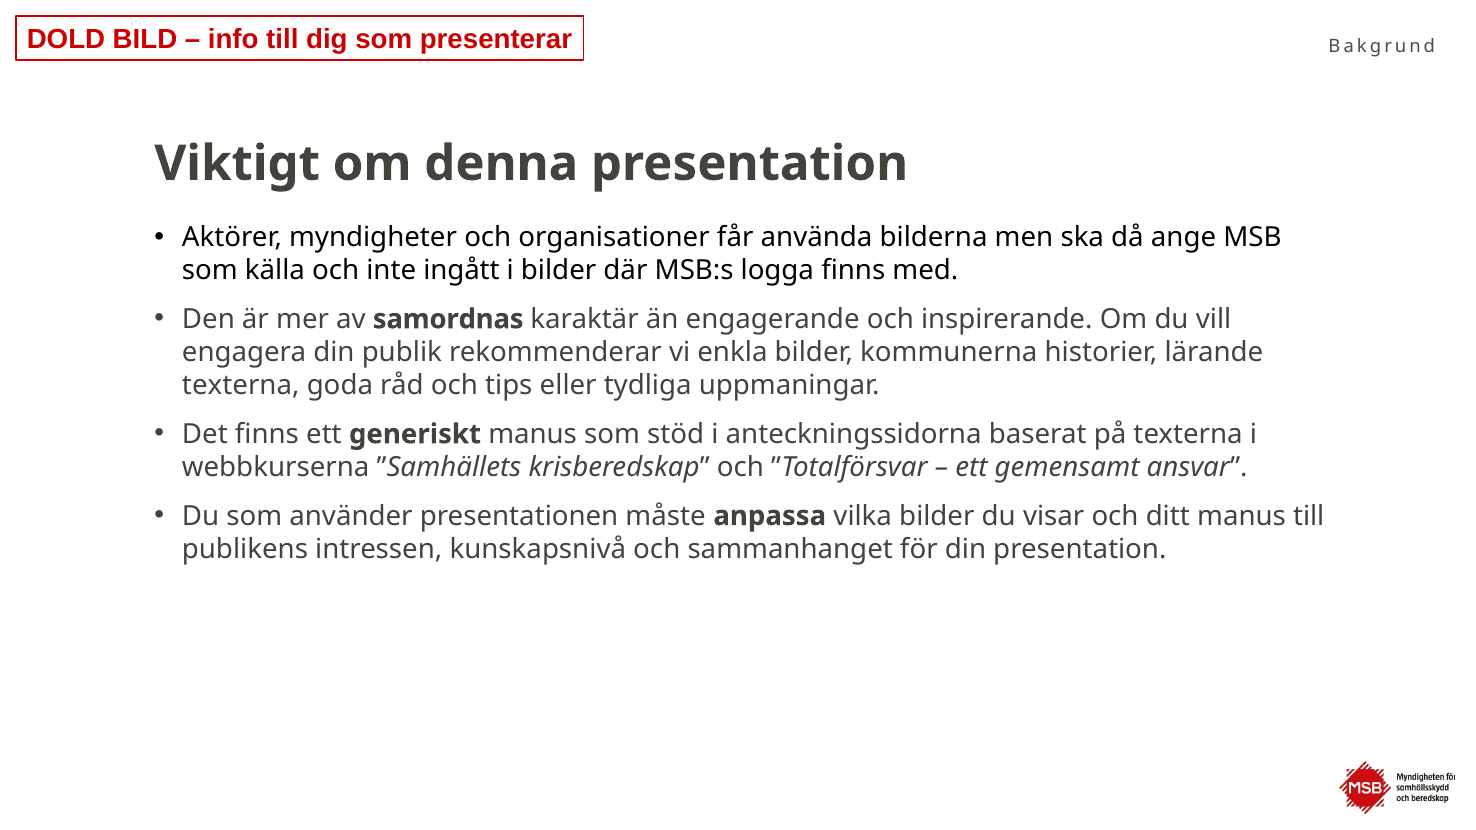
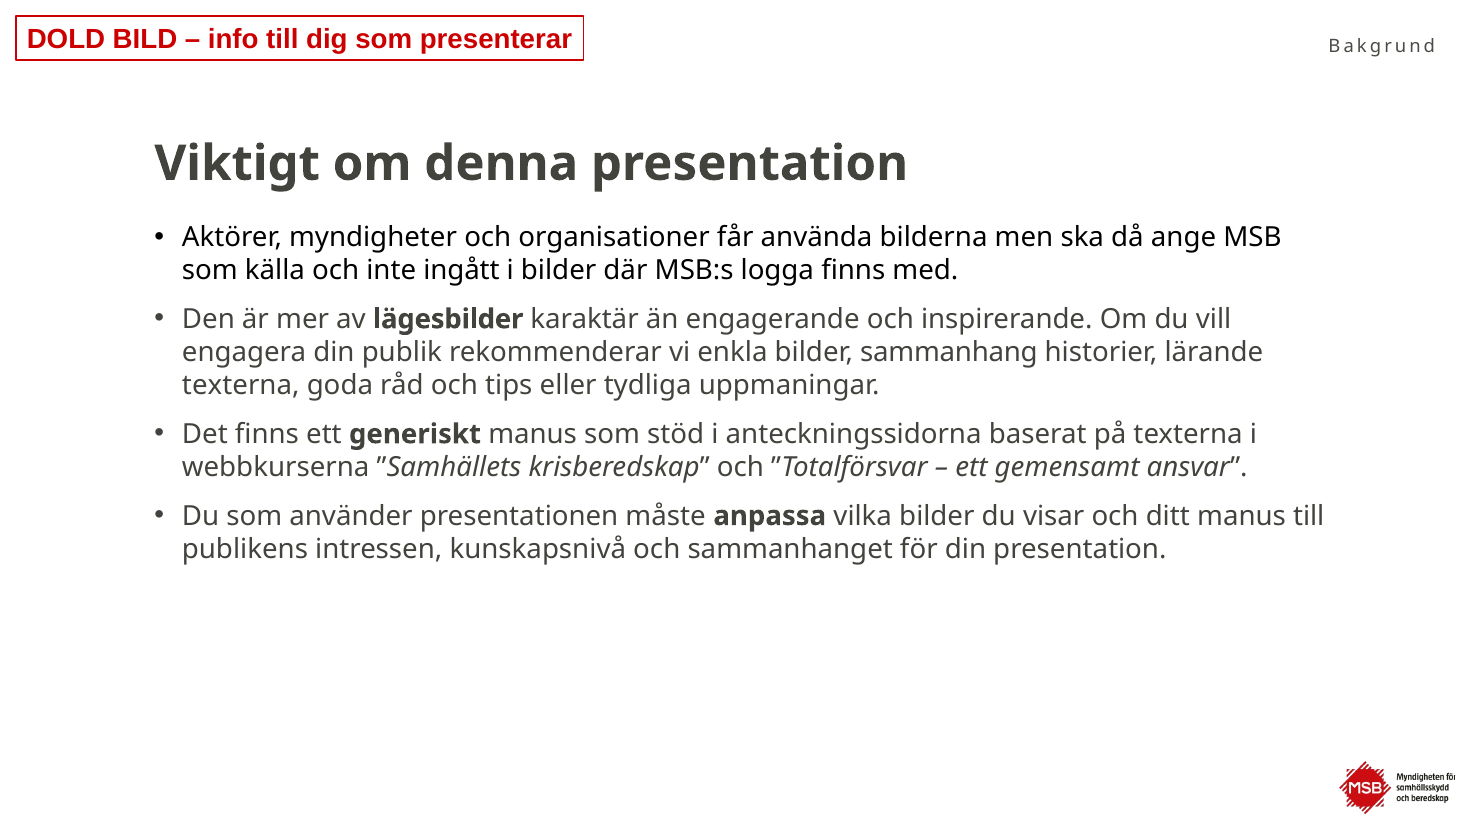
samordnas: samordnas -> lägesbilder
kommunerna: kommunerna -> sammanhang
